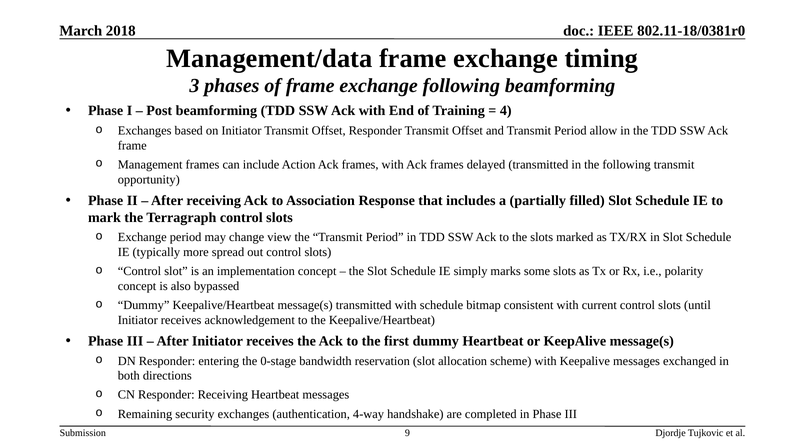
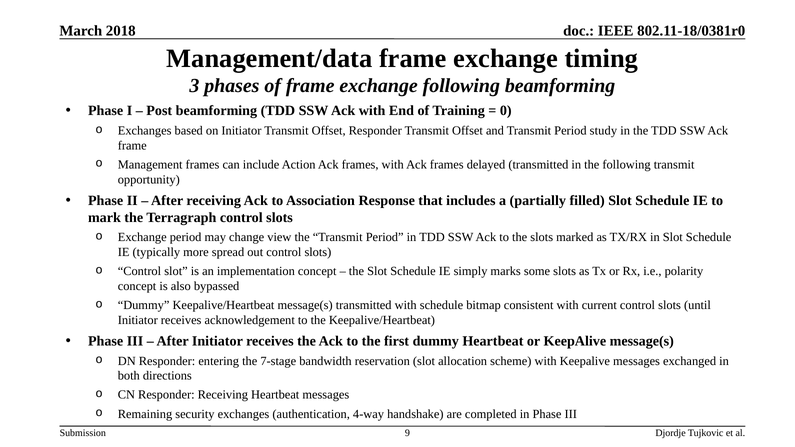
4: 4 -> 0
allow: allow -> study
0-stage: 0-stage -> 7-stage
